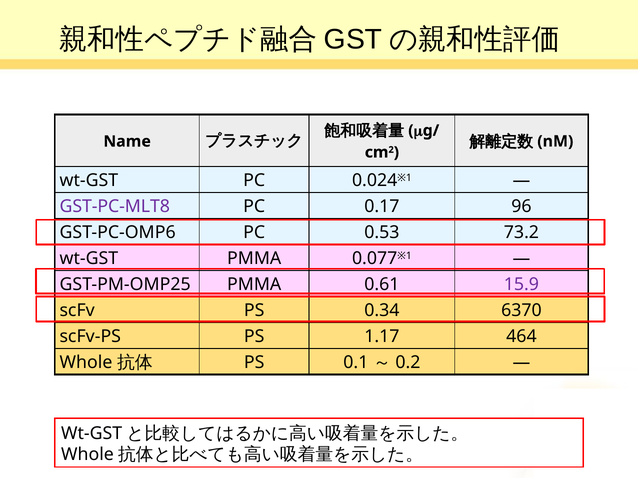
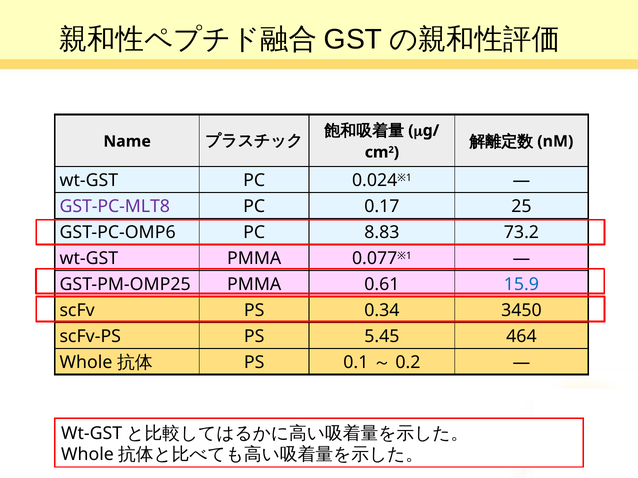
96: 96 -> 25
0.53: 0.53 -> 8.83
15.9 colour: purple -> blue
6370: 6370 -> 3450
1.17: 1.17 -> 5.45
